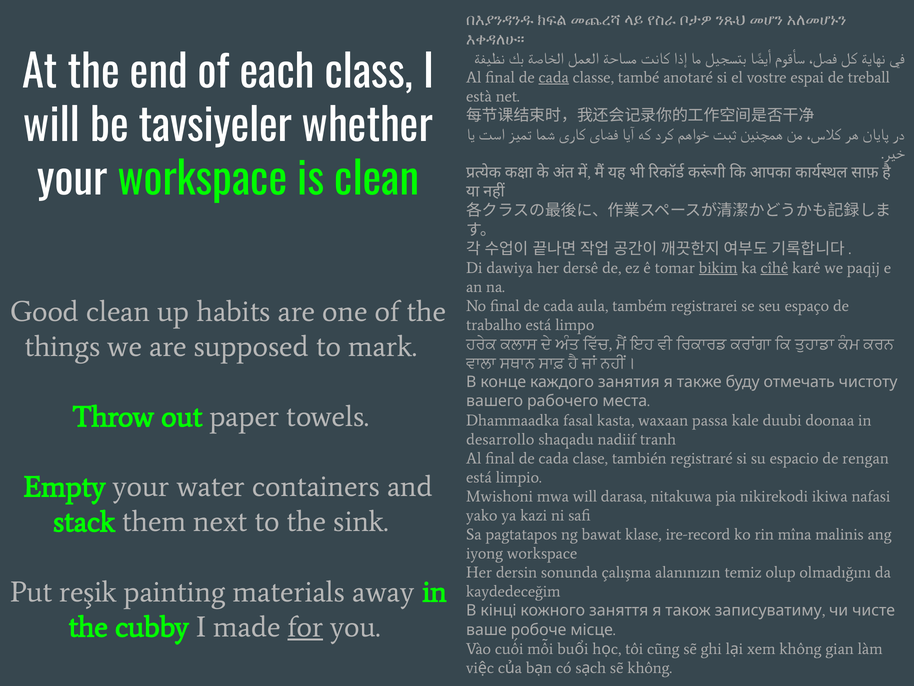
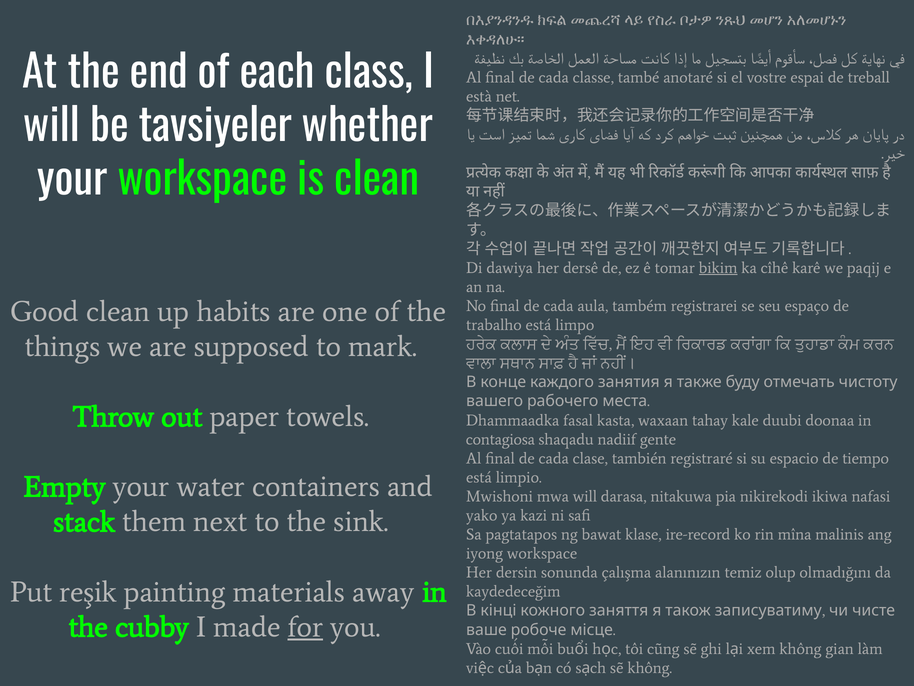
cada at (554, 77) underline: present -> none
cîhê underline: present -> none
passa: passa -> tahay
desarrollo: desarrollo -> contagiosa
tranh: tranh -> gente
rengan: rengan -> tiempo
